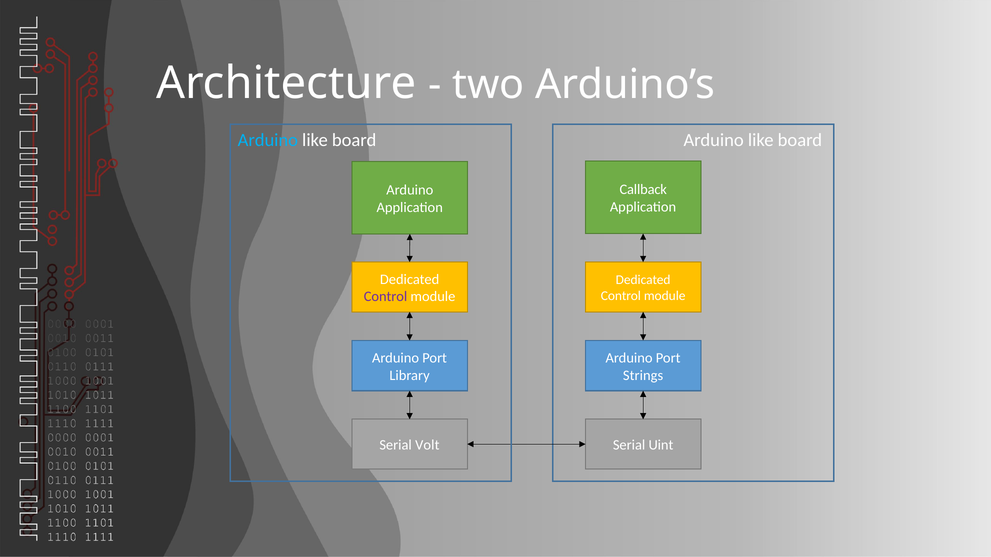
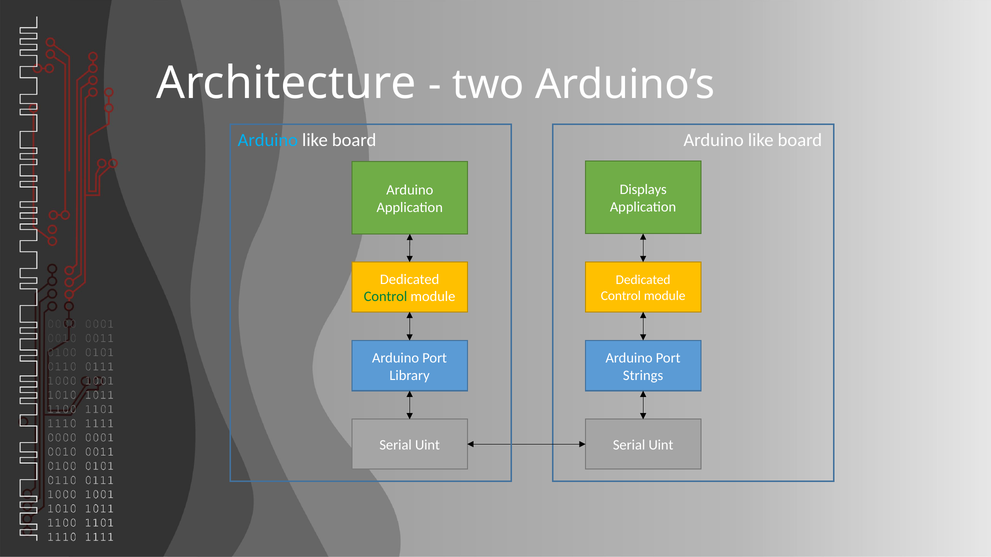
Callback: Callback -> Displays
Control at (386, 297) colour: purple -> green
Volt at (427, 445): Volt -> Uint
